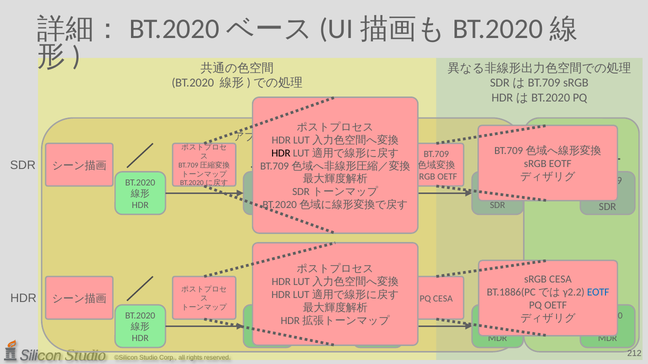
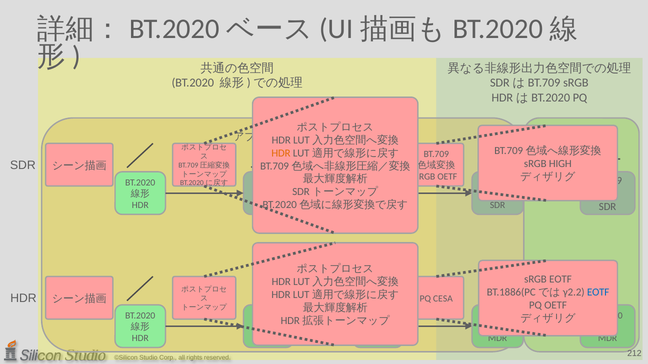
HDR at (281, 153) colour: black -> orange
sRGB EOTF: EOTF -> HIGH
CESA at (560, 280): CESA -> EOTF
